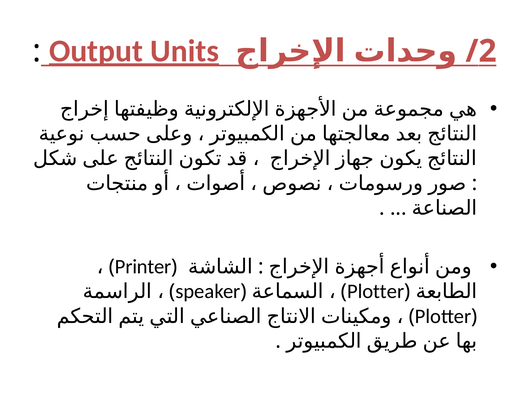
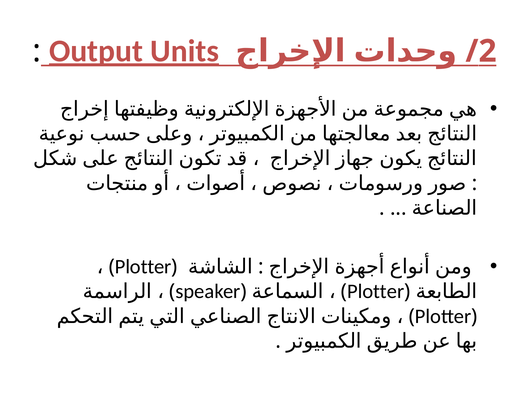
Printer at (143, 267): Printer -> Plotter
